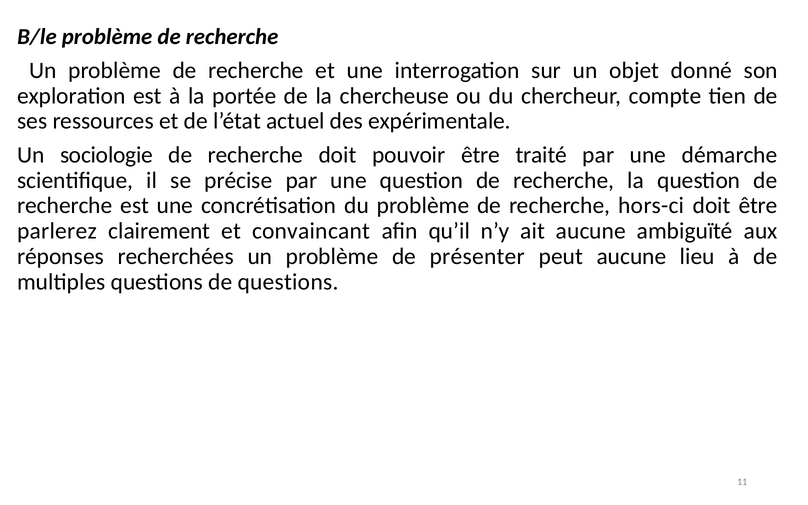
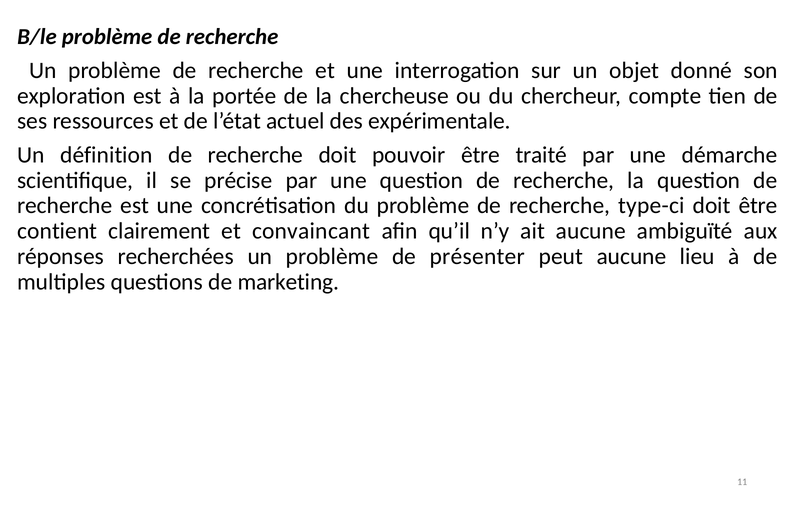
sociologie: sociologie -> définition
hors-ci: hors-ci -> type-ci
parlerez: parlerez -> contient
de questions: questions -> marketing
